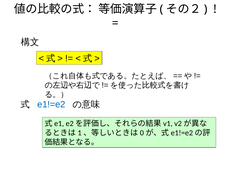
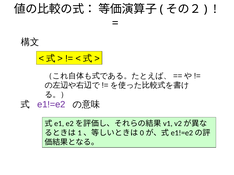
e1!=e2 colour: blue -> purple
